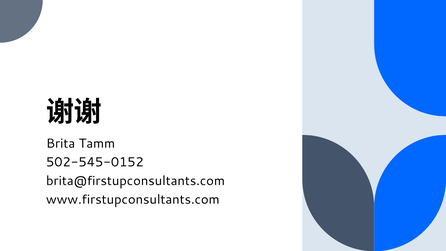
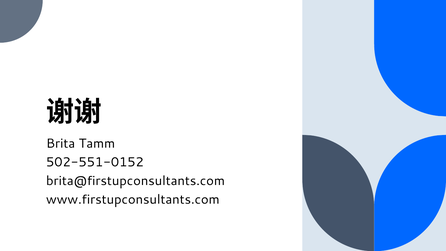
502-545-0152: 502-545-0152 -> 502-551-0152
